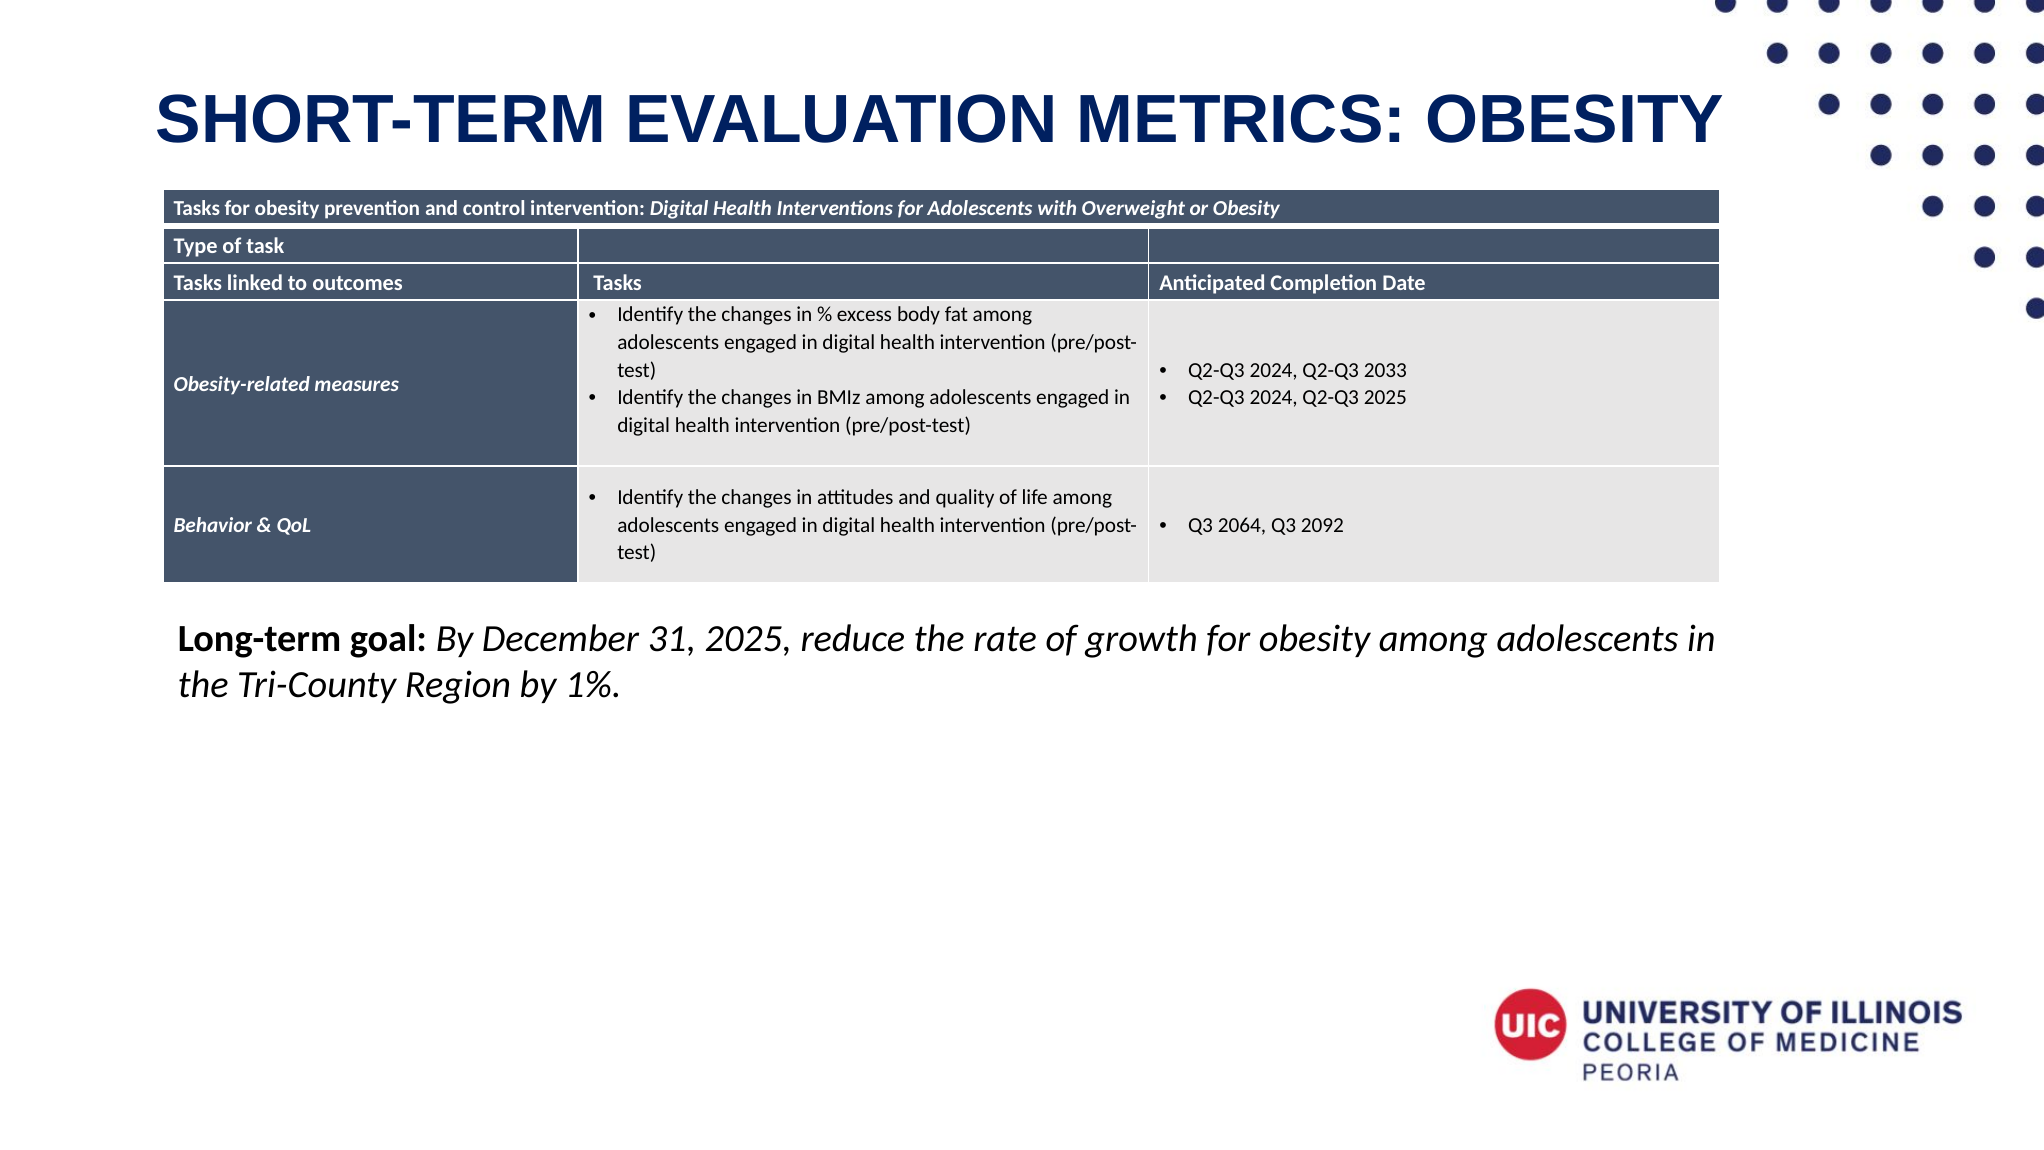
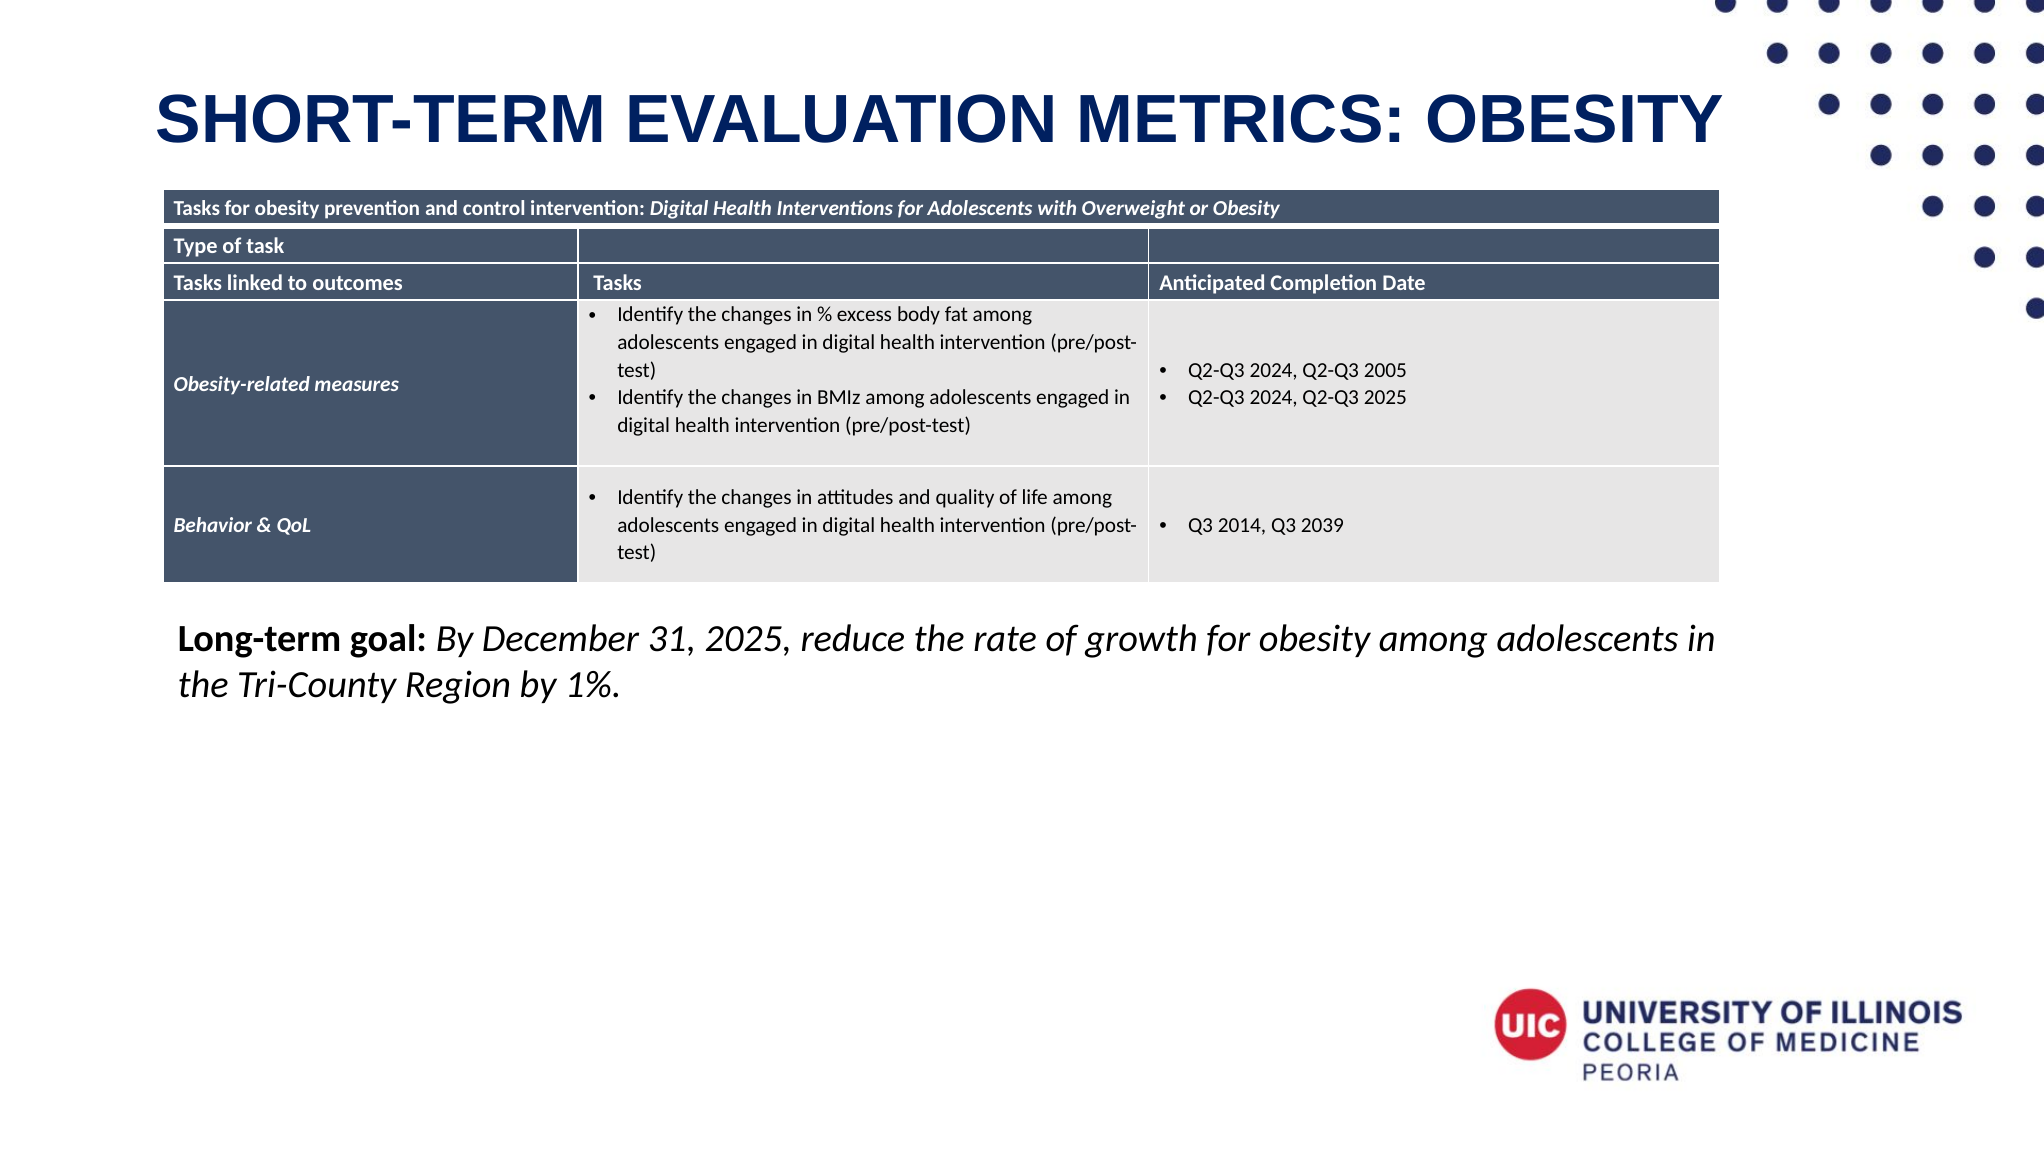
2033: 2033 -> 2005
2064: 2064 -> 2014
2092: 2092 -> 2039
